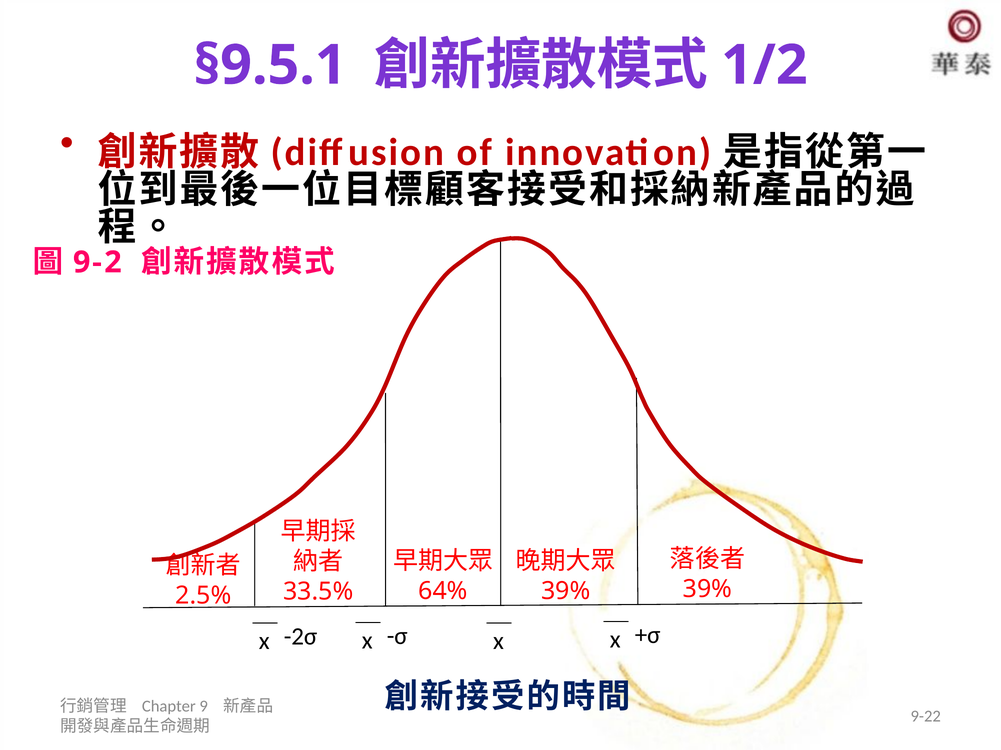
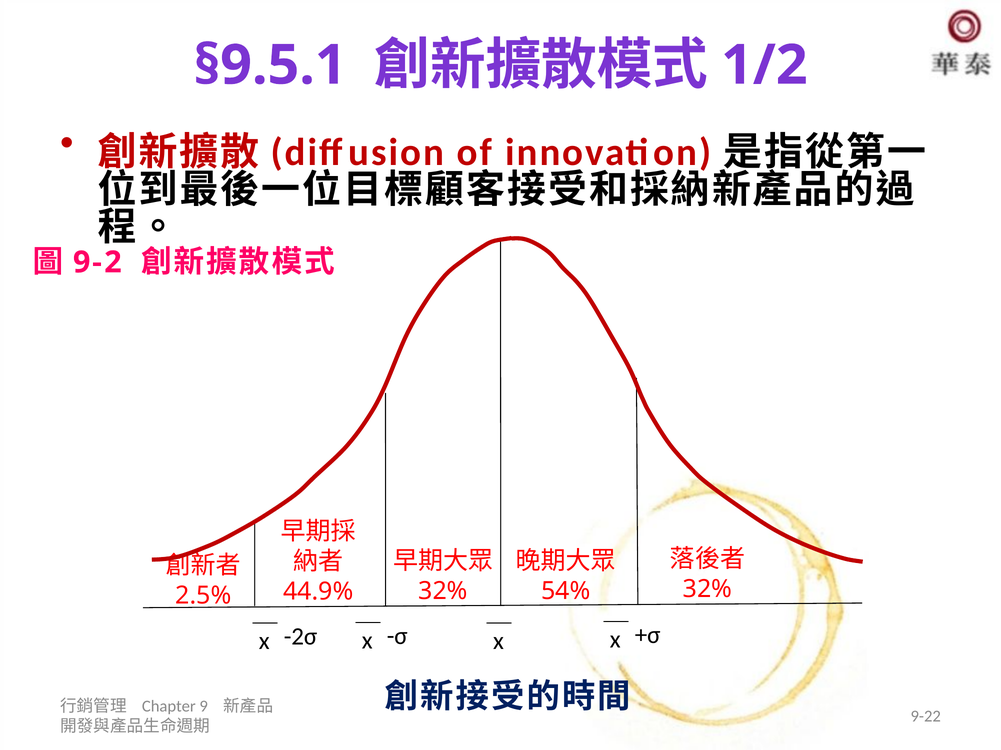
39% at (708, 589): 39% -> 32%
39% at (566, 592): 39% -> 54%
64% at (443, 592): 64% -> 32%
33.5%: 33.5% -> 44.9%
